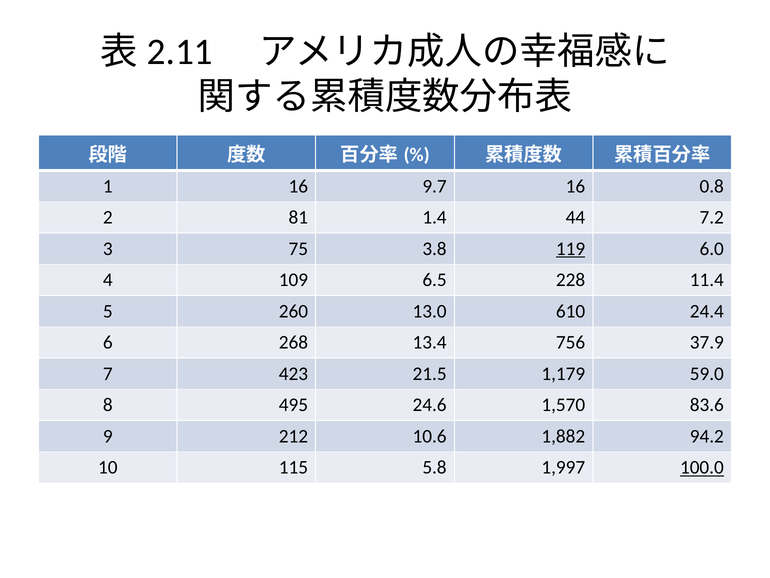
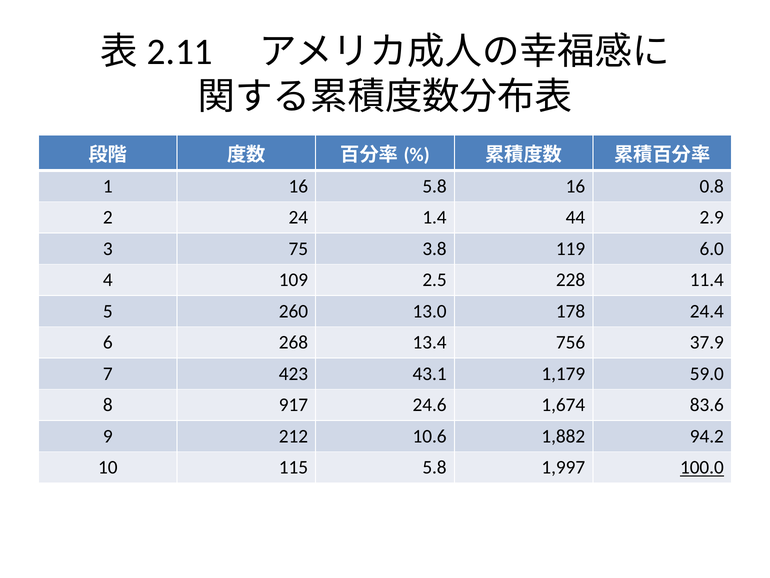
16 9.7: 9.7 -> 5.8
81: 81 -> 24
7.2: 7.2 -> 2.9
119 underline: present -> none
6.5: 6.5 -> 2.5
610: 610 -> 178
21.5: 21.5 -> 43.1
495: 495 -> 917
1,570: 1,570 -> 1,674
